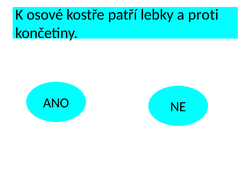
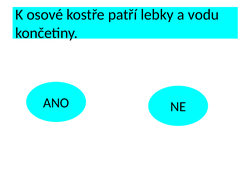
proti: proti -> vodu
